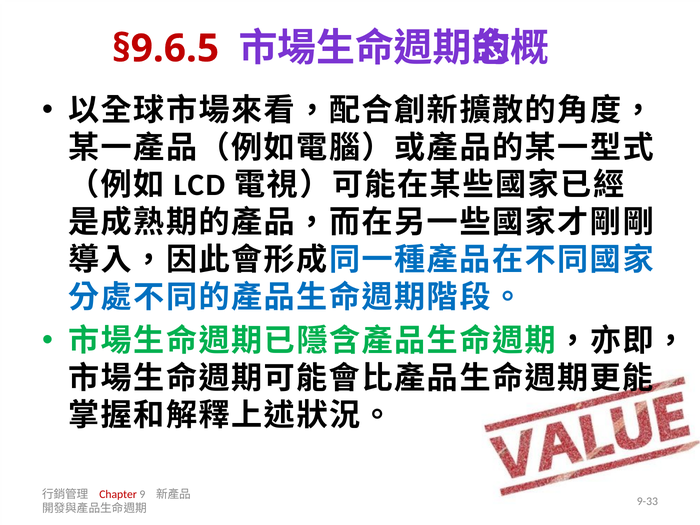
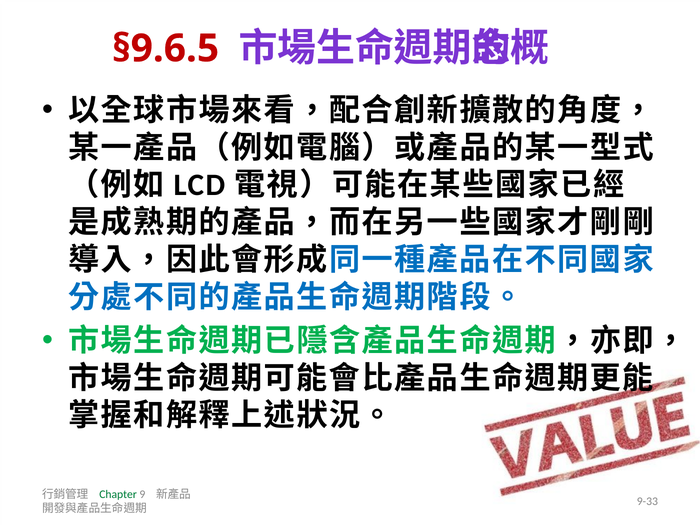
Chapter colour: red -> green
